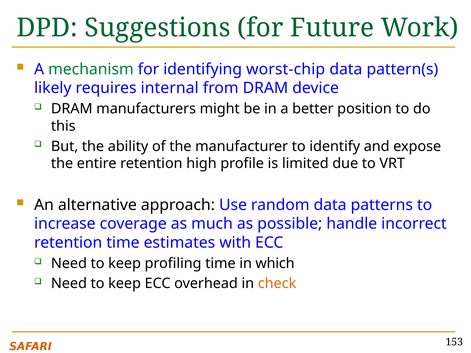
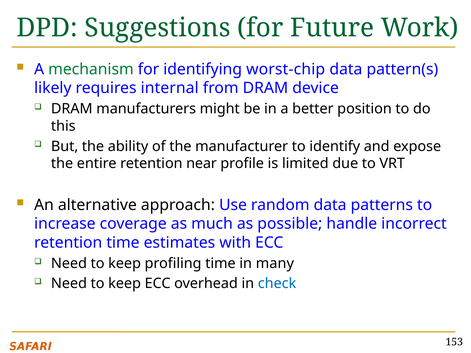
high: high -> near
which: which -> many
check colour: orange -> blue
